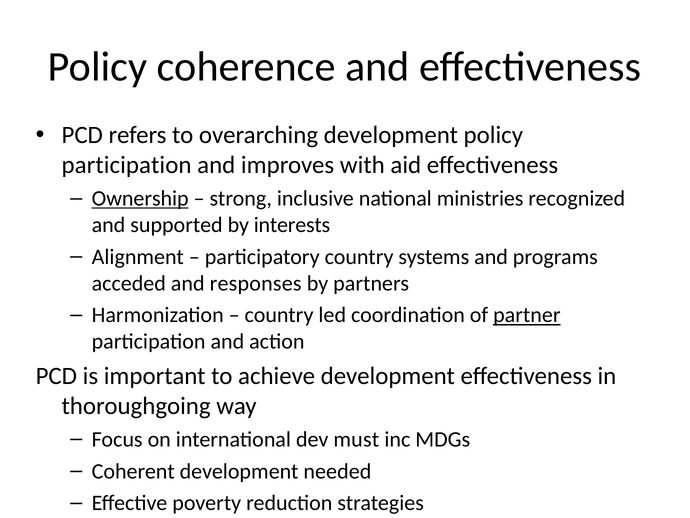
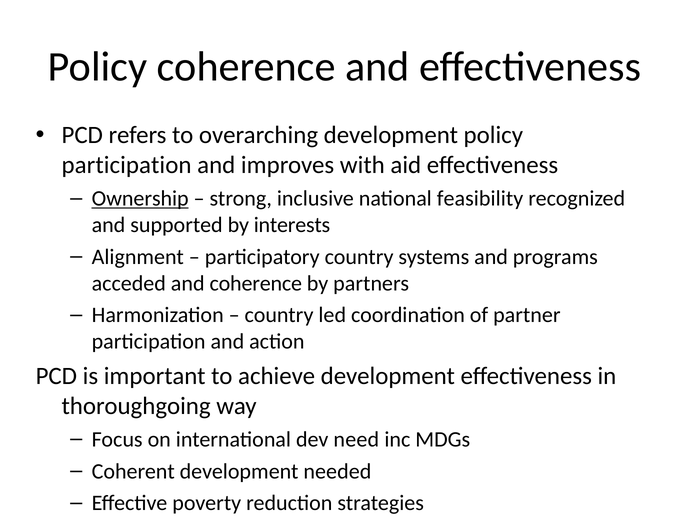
ministries: ministries -> feasibility
and responses: responses -> coherence
partner underline: present -> none
must: must -> need
